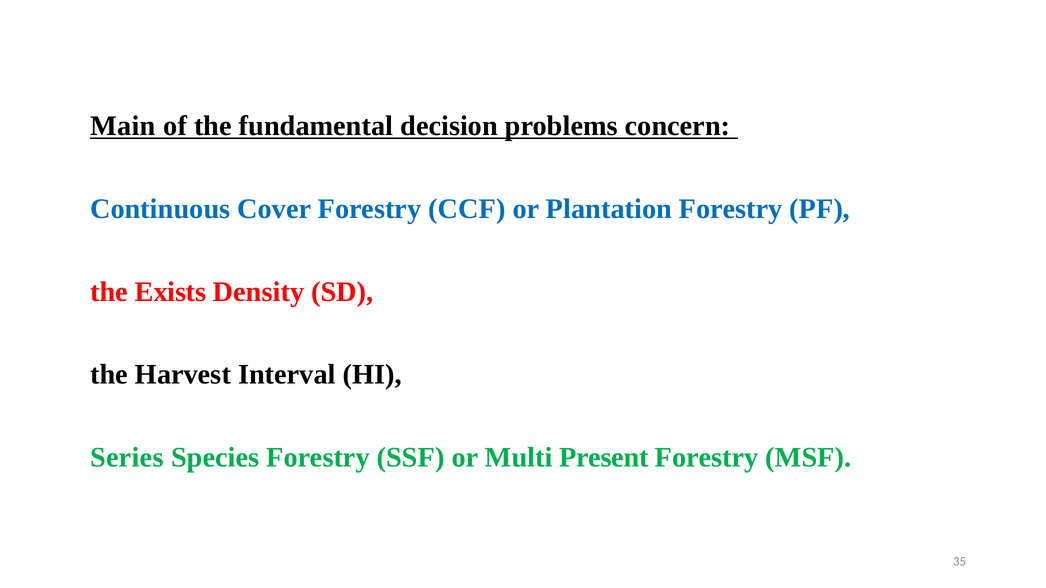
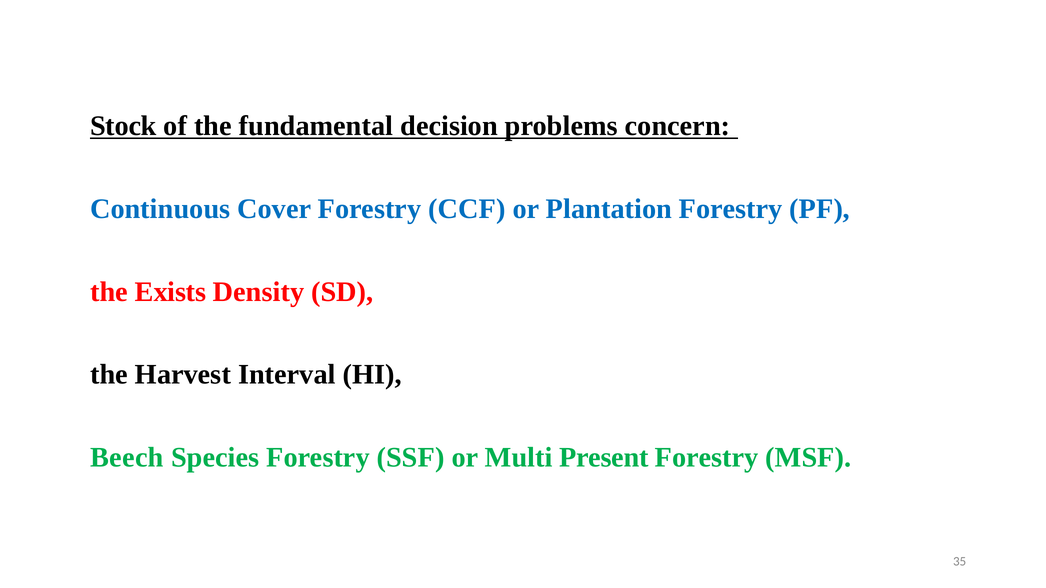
Main: Main -> Stock
Series: Series -> Beech
